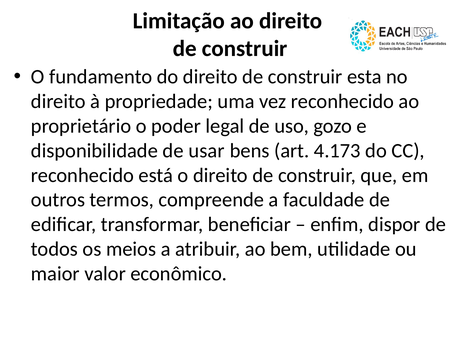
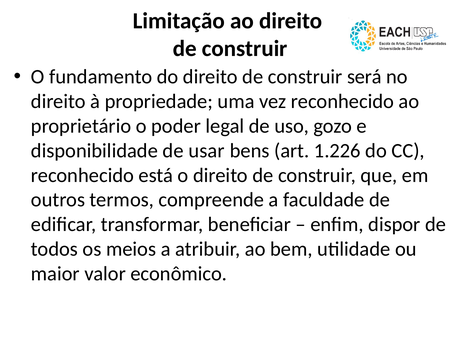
esta: esta -> será
4.173: 4.173 -> 1.226
